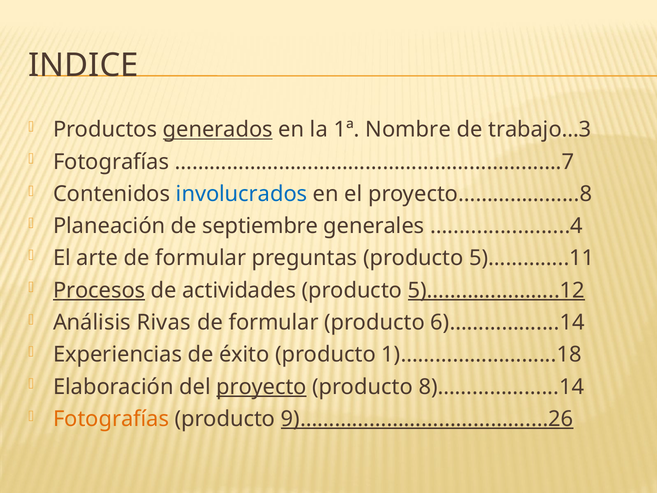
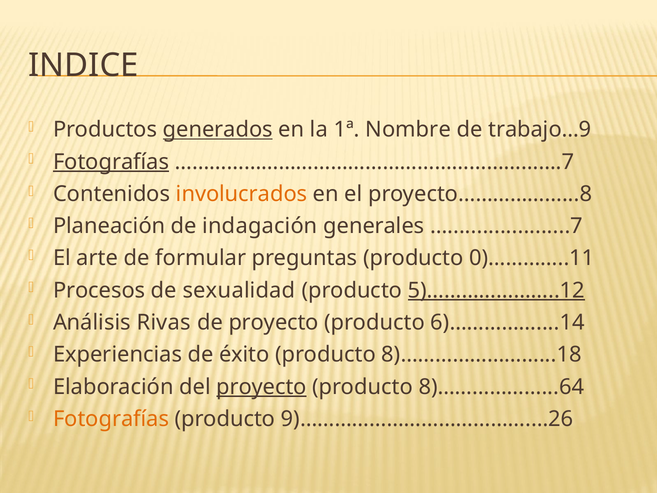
trabajo…3: trabajo…3 -> trabajo…9
Fotografías at (111, 162) underline: none -> present
involucrados colour: blue -> orange
septiembre: septiembre -> indagación
….....................4: ….....................4 -> ….....................7
5)…………..11: 5)…………..11 -> 0)…………..11
Procesos underline: present -> none
actividades: actividades -> sexualidad
formular at (274, 322): formular -> proyecto
1)……………………...18: 1)……………………...18 -> 8)……………………...18
8)………………...14: 8)………………...14 -> 8)………………...64
9)………………………………….…26 underline: present -> none
